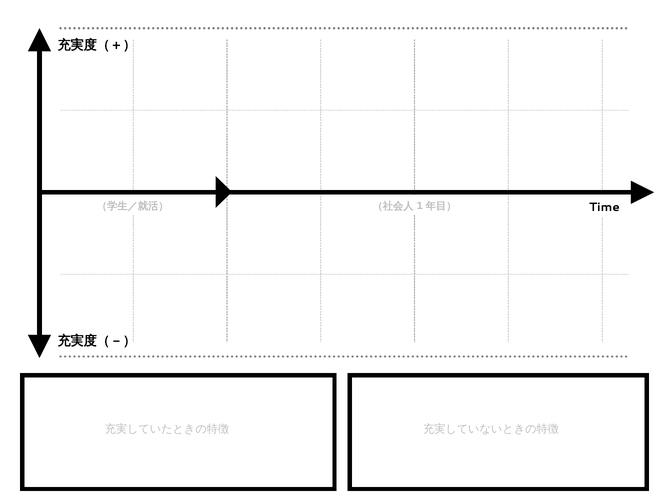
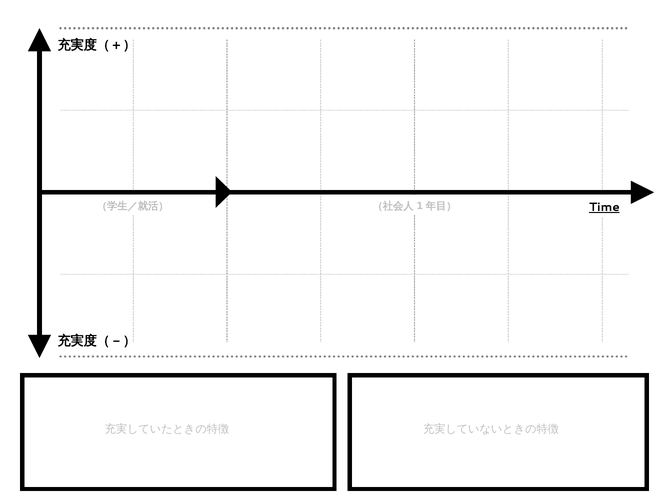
Time underline: none -> present
